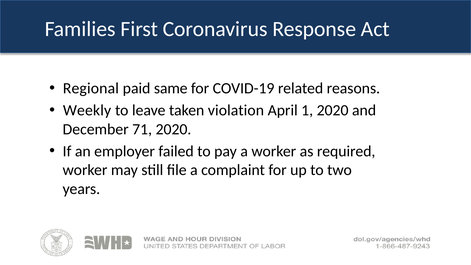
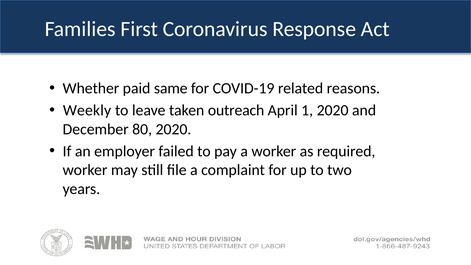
Regional: Regional -> Whether
violation: violation -> outreach
71: 71 -> 80
